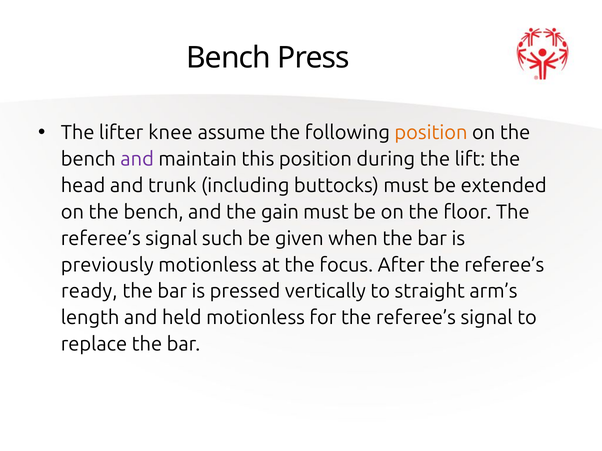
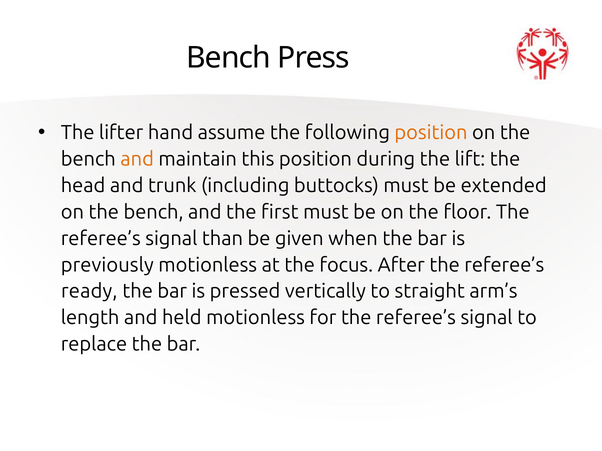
knee: knee -> hand
and at (137, 159) colour: purple -> orange
gain: gain -> first
such: such -> than
